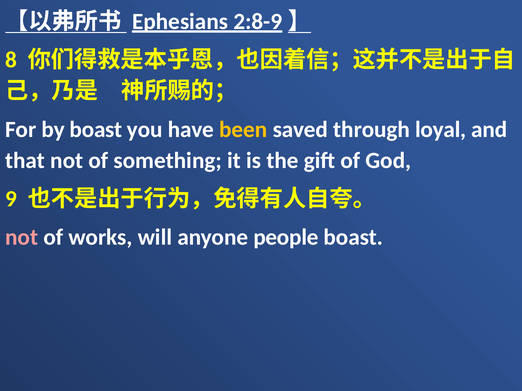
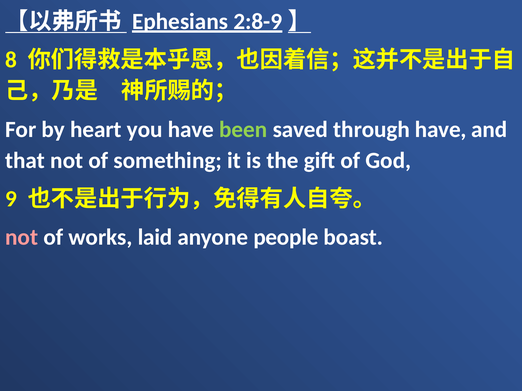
by boast: boast -> heart
been colour: yellow -> light green
through loyal: loyal -> have
will: will -> laid
